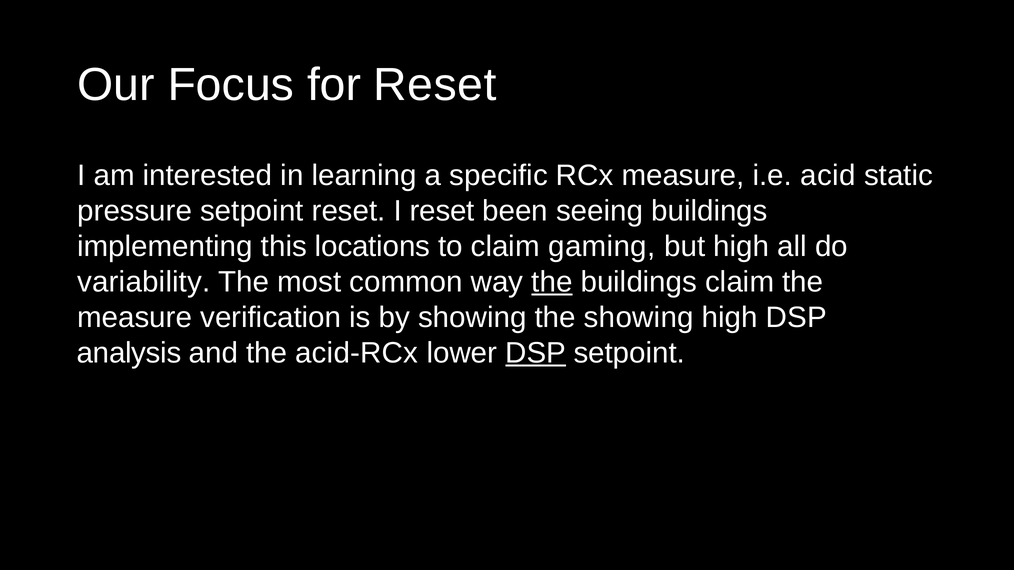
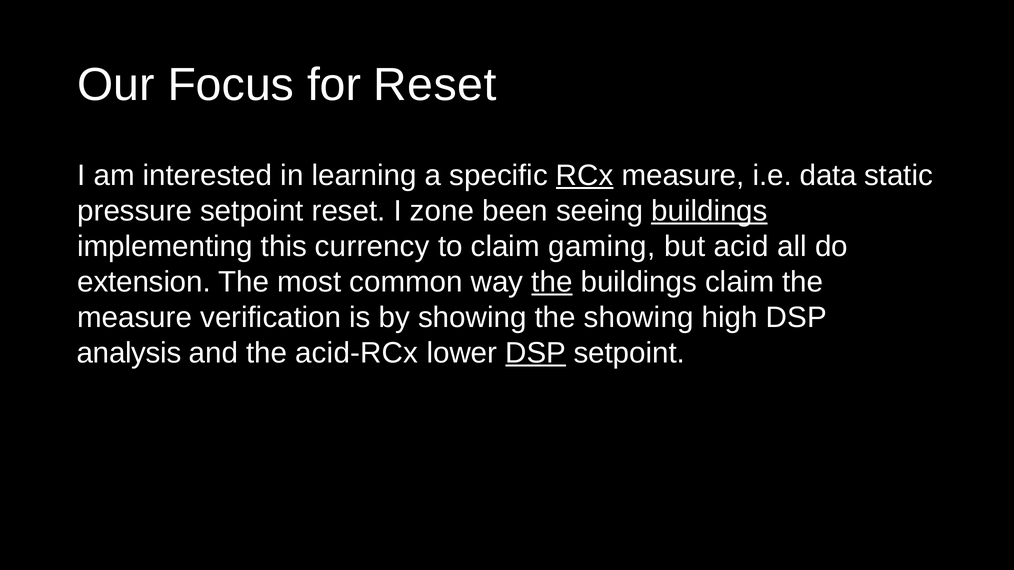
RCx underline: none -> present
acid: acid -> data
I reset: reset -> zone
buildings at (709, 211) underline: none -> present
locations: locations -> currency
but high: high -> acid
variability: variability -> extension
